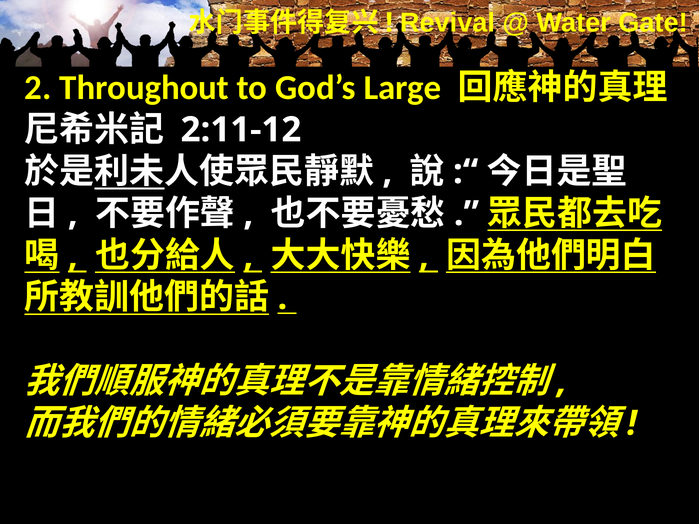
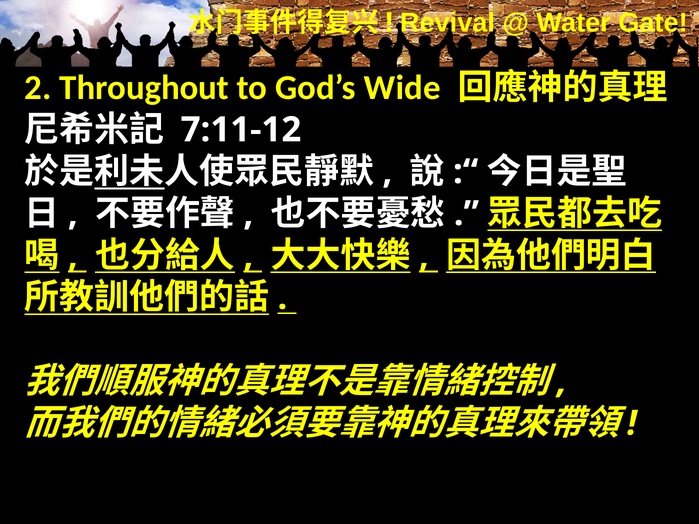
Large: Large -> Wide
2:11-12: 2:11-12 -> 7:11-12
